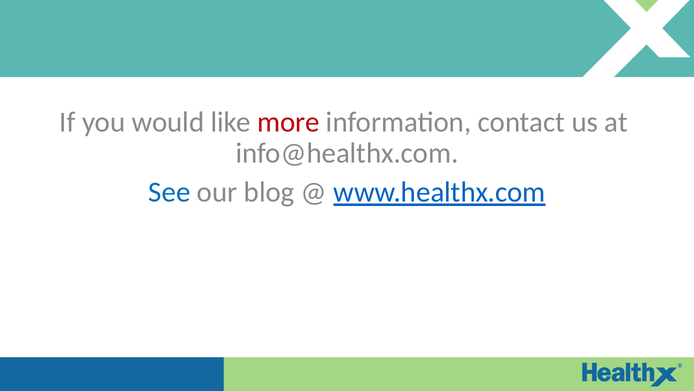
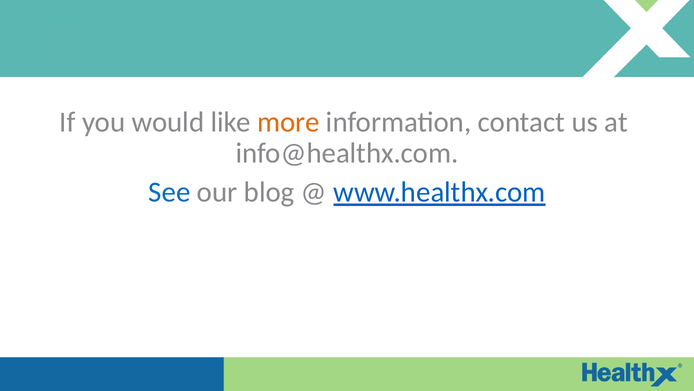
more colour: red -> orange
